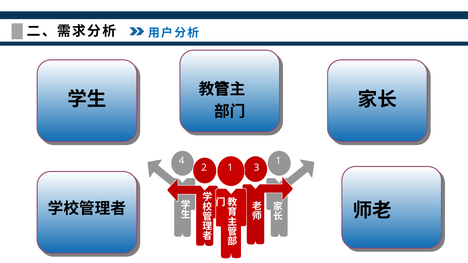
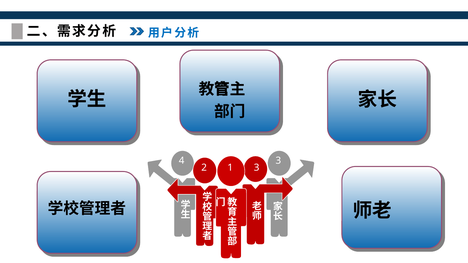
4 1: 1 -> 3
